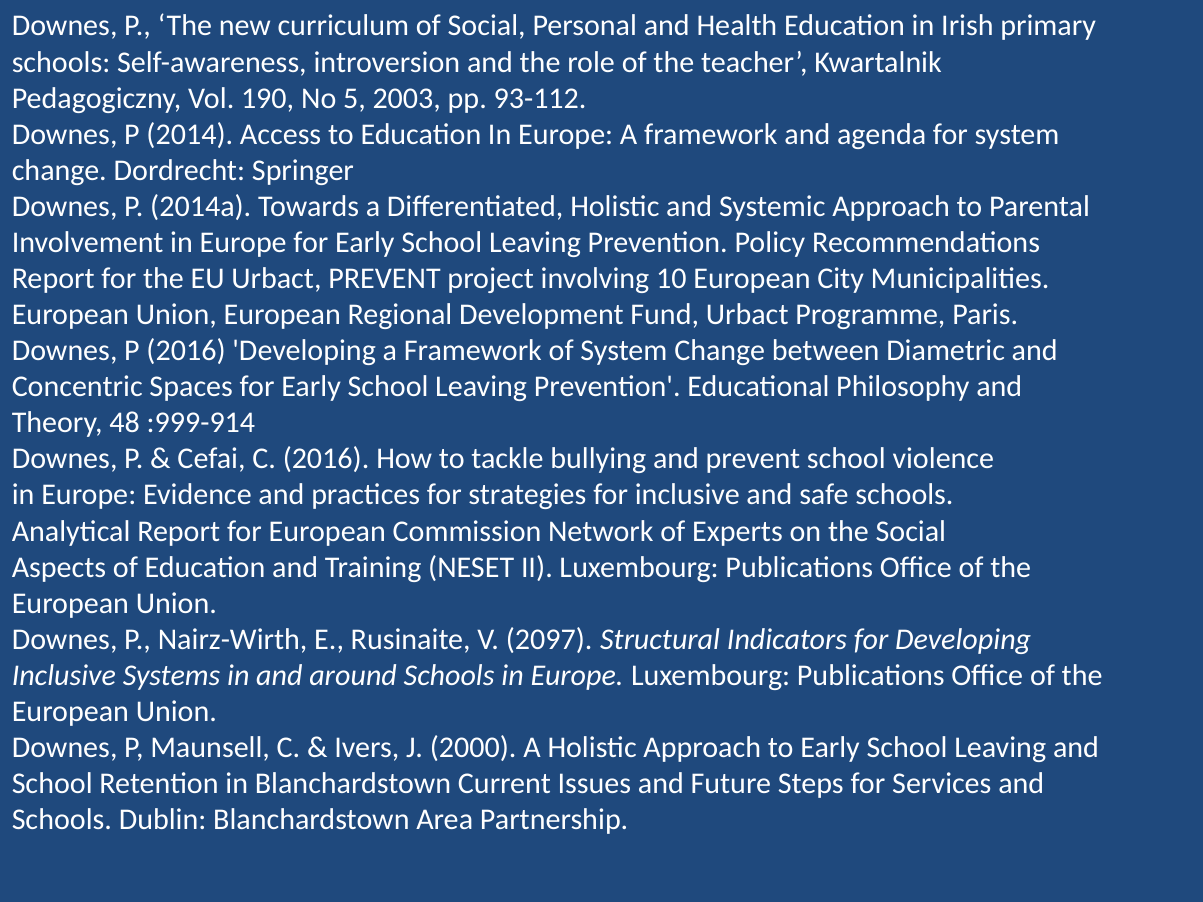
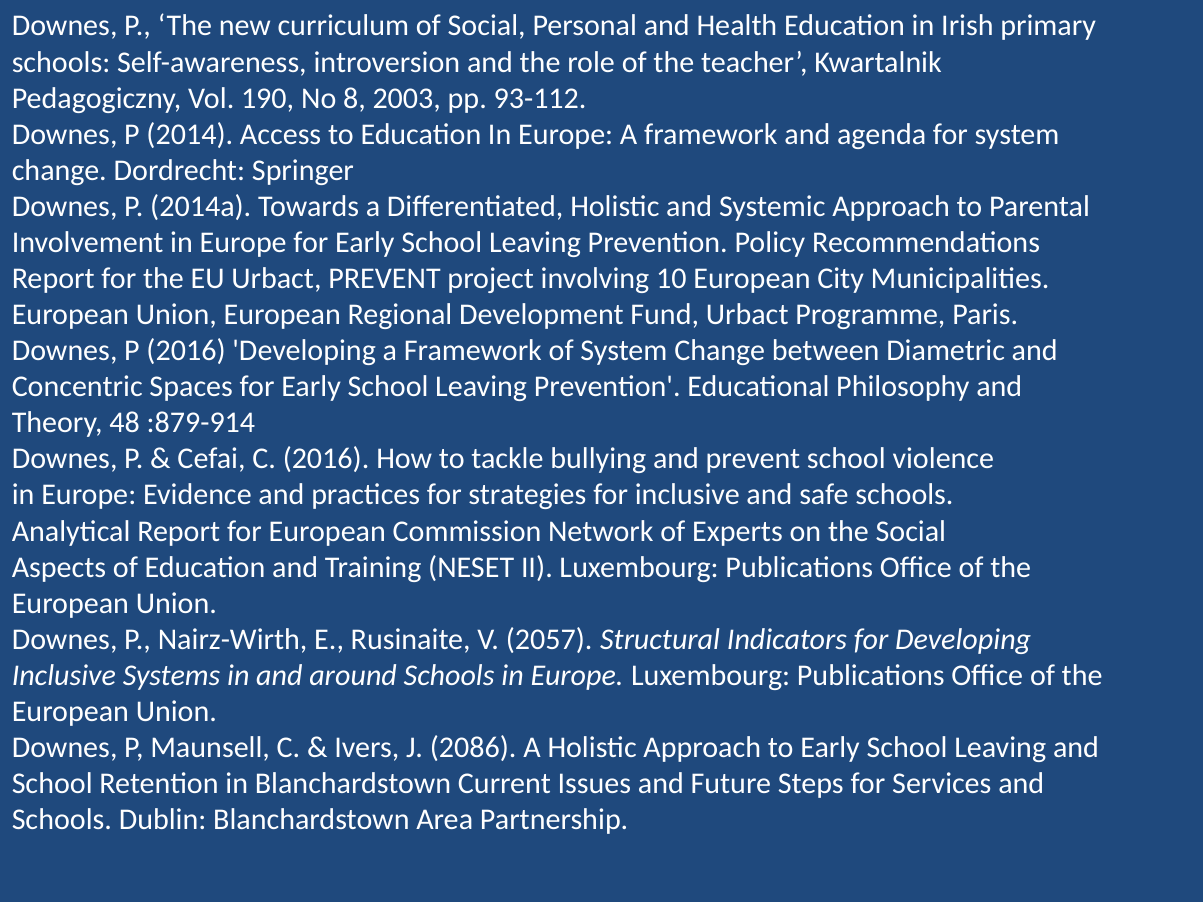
5: 5 -> 8
:999-914: :999-914 -> :879-914
2097: 2097 -> 2057
2000: 2000 -> 2086
